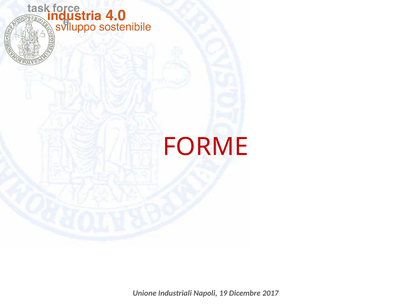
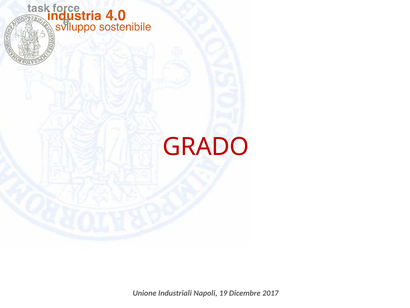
FORME: FORME -> GRADO
